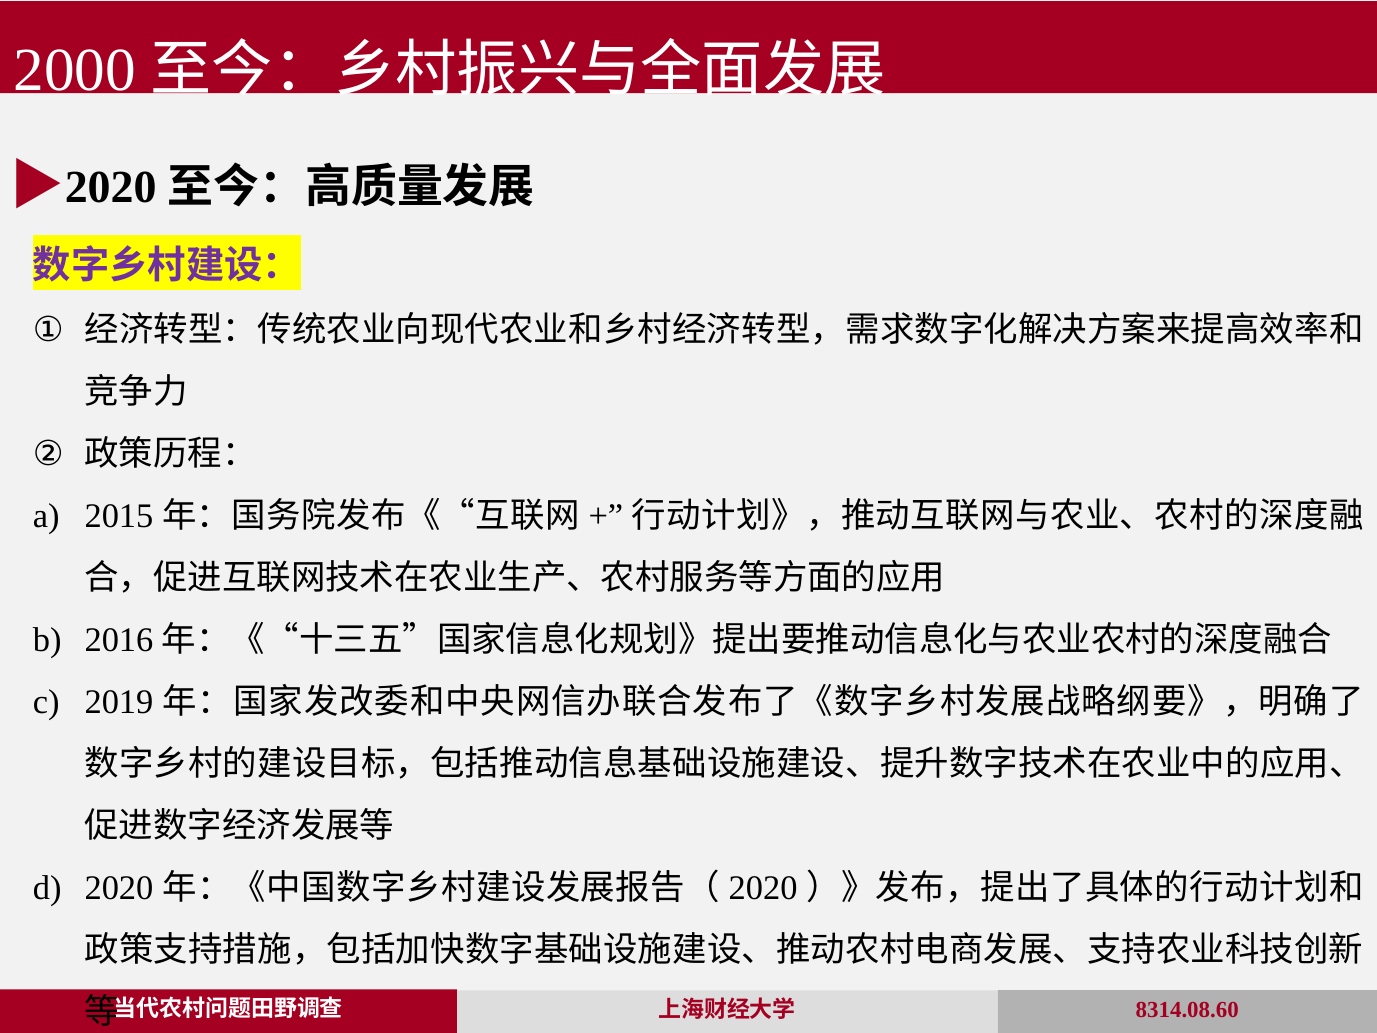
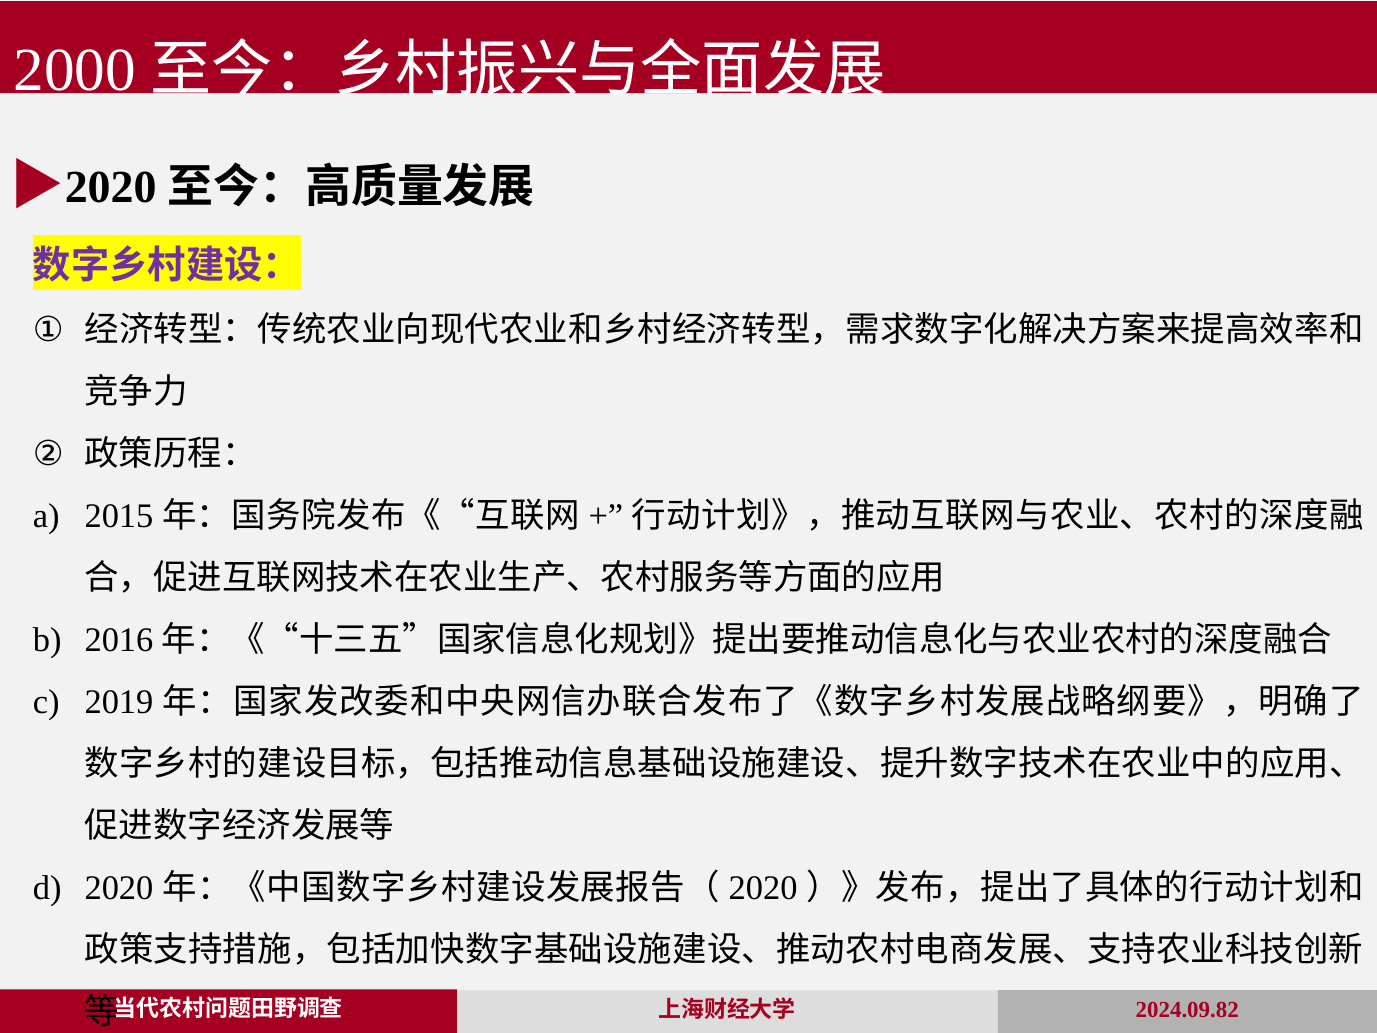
8314.08.60: 8314.08.60 -> 2024.09.82
